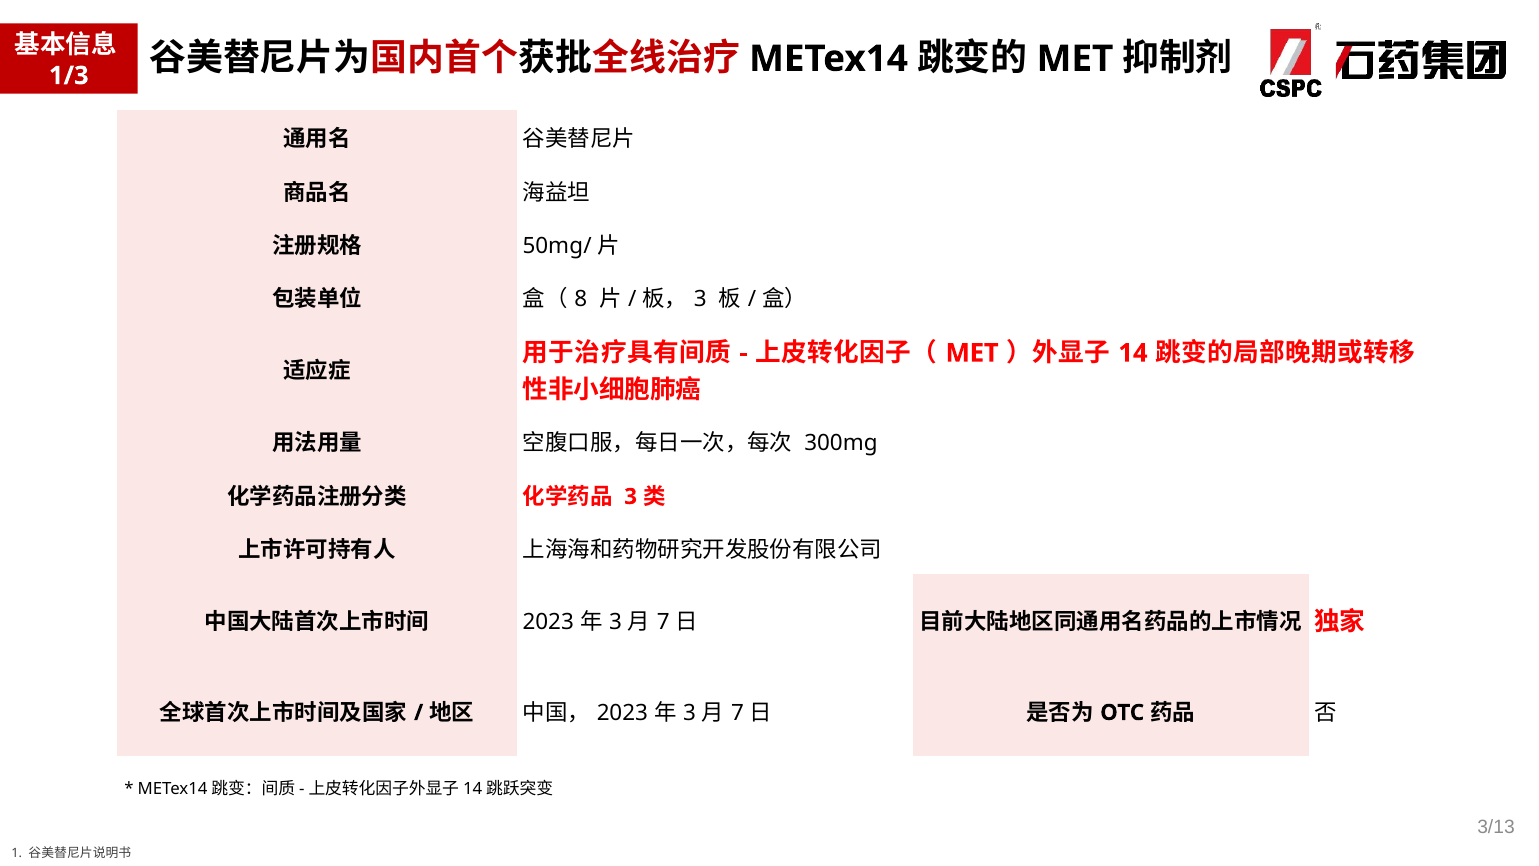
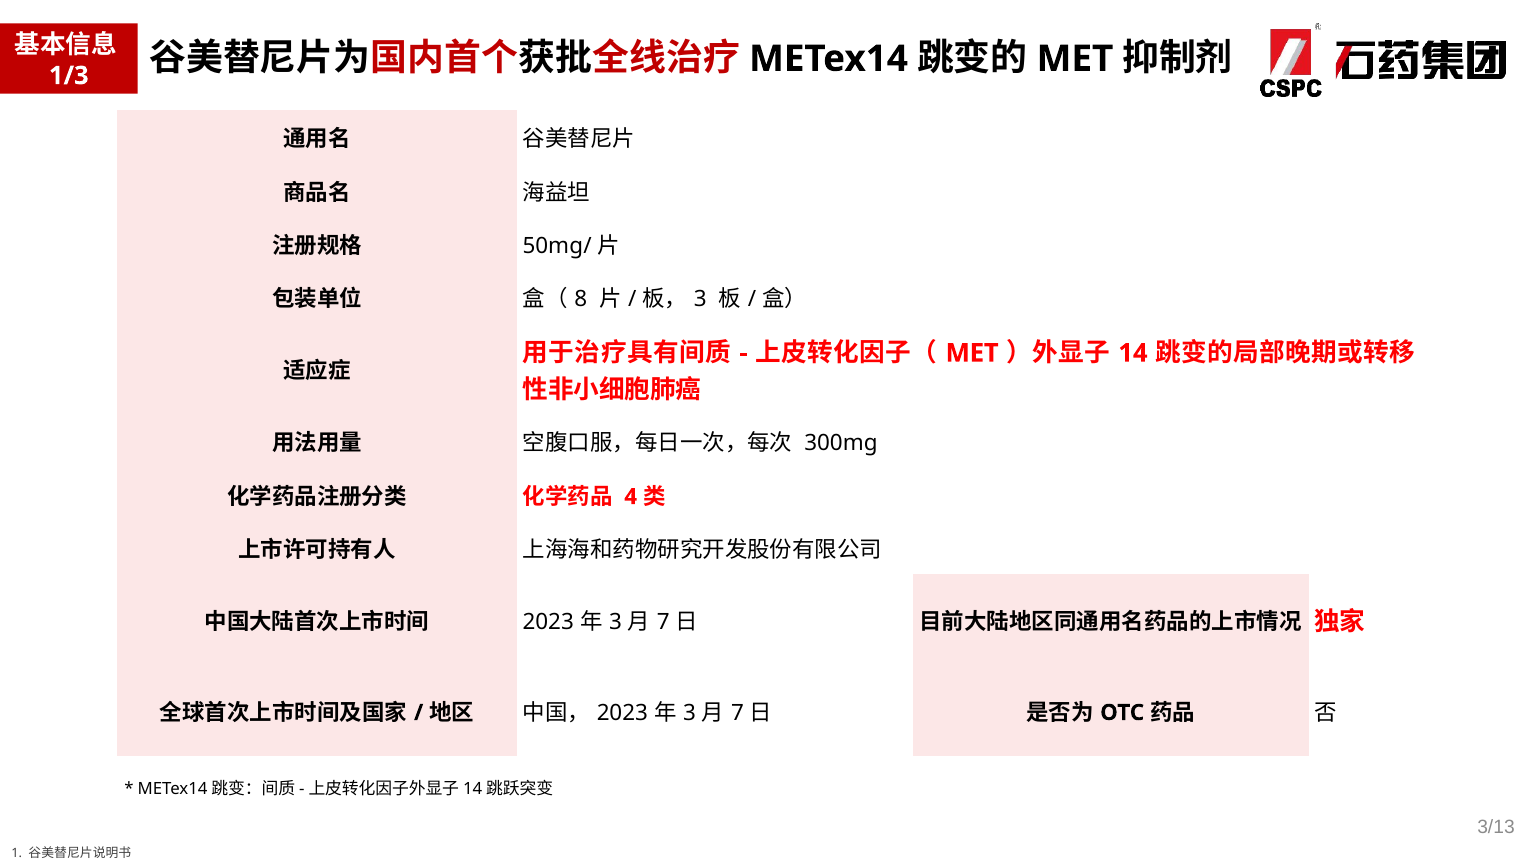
3 at (631, 496): 3 -> 4
